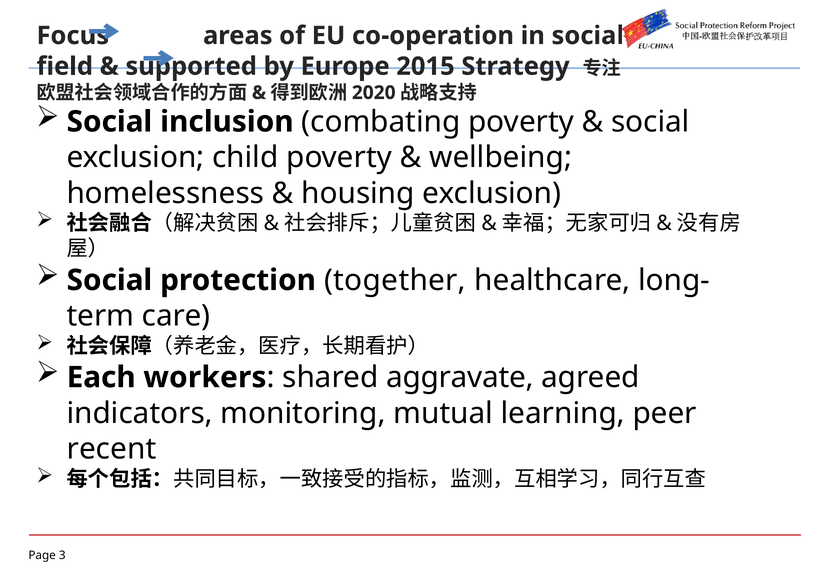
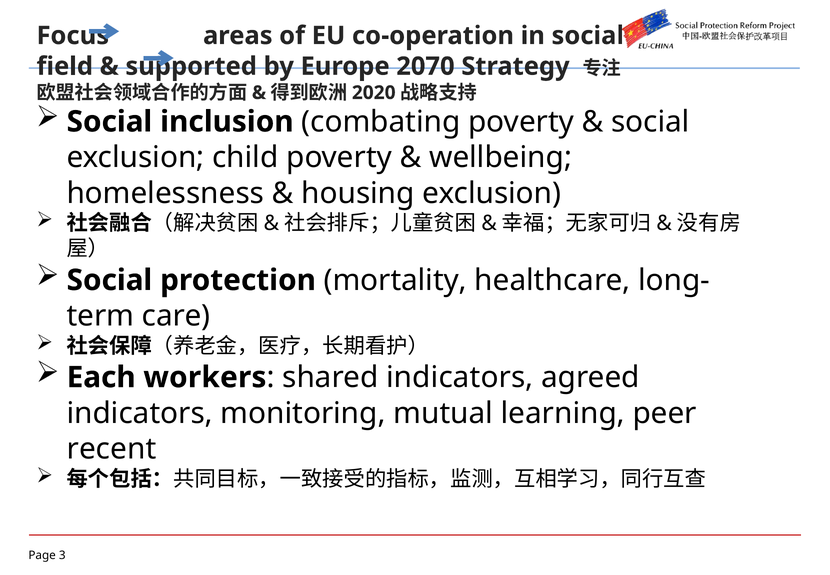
2015: 2015 -> 2070
together: together -> mortality
shared aggravate: aggravate -> indicators
